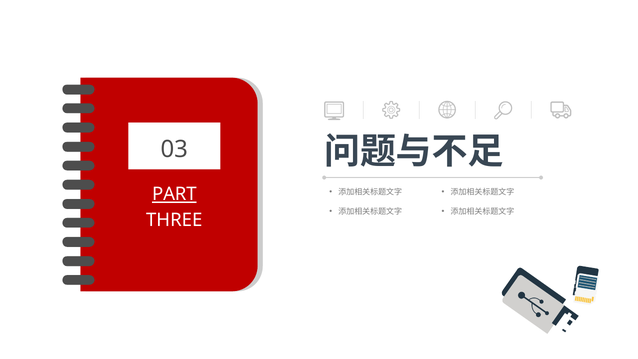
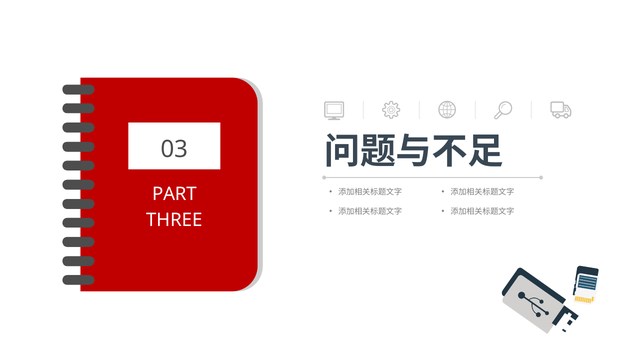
PART underline: present -> none
